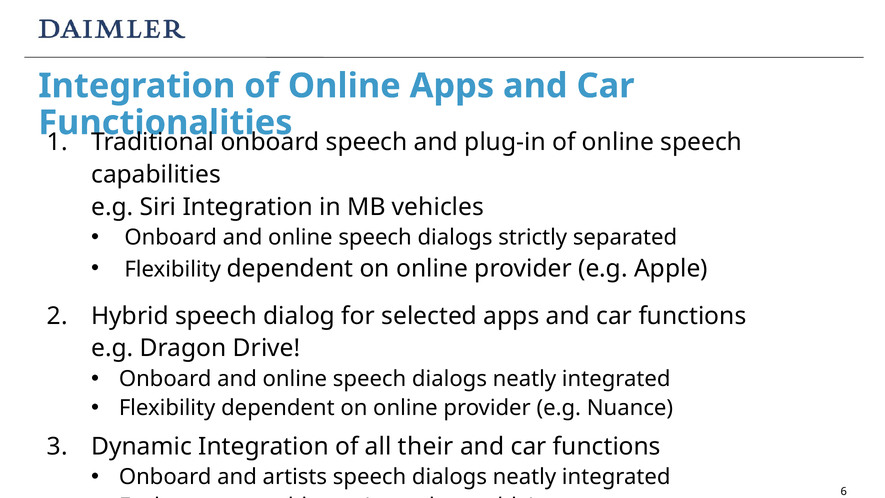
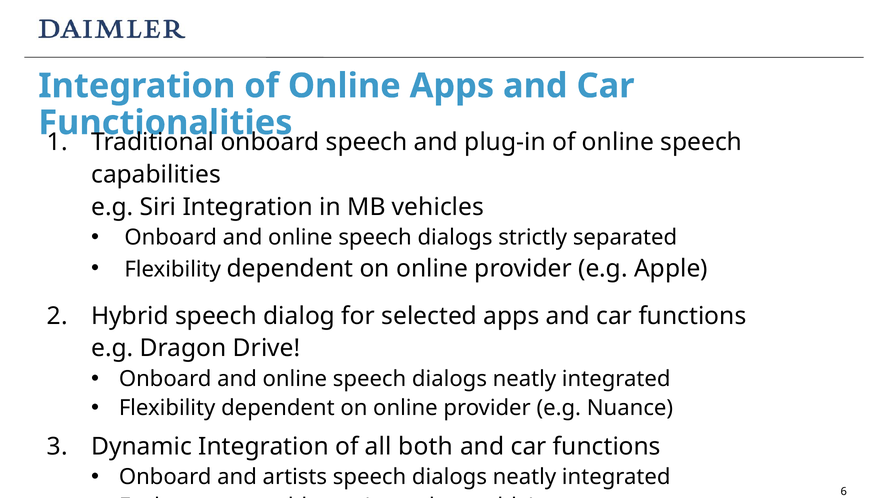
their: their -> both
